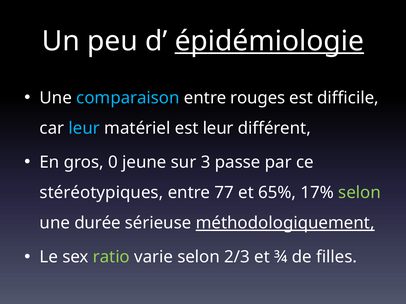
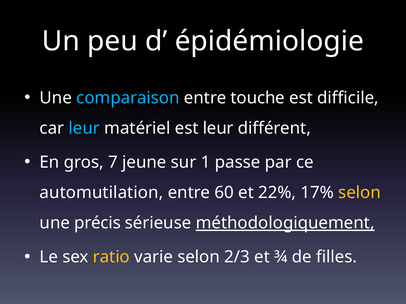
épidémiologie underline: present -> none
rouges: rouges -> touche
0: 0 -> 7
3: 3 -> 1
stéréotypiques: stéréotypiques -> automutilation
77: 77 -> 60
65%: 65% -> 22%
selon at (360, 193) colour: light green -> yellow
durée: durée -> précis
ratio colour: light green -> yellow
